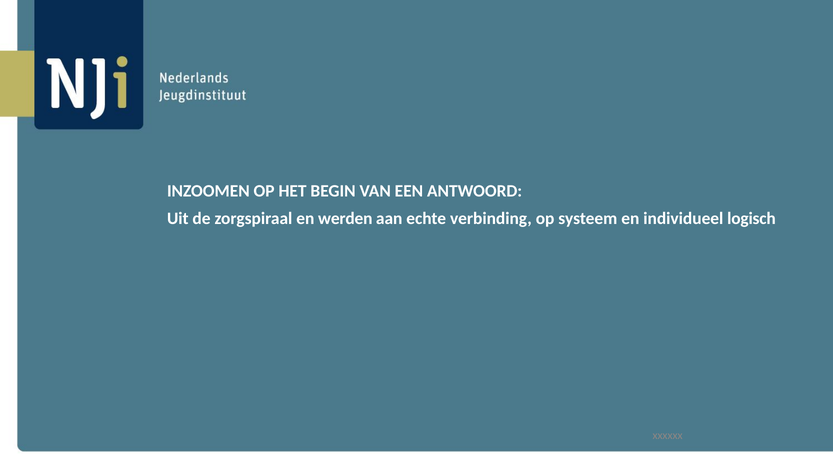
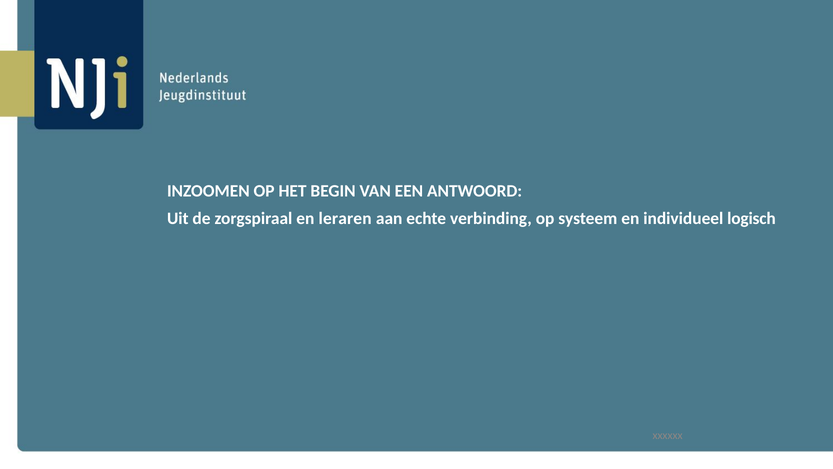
werden: werden -> leraren
